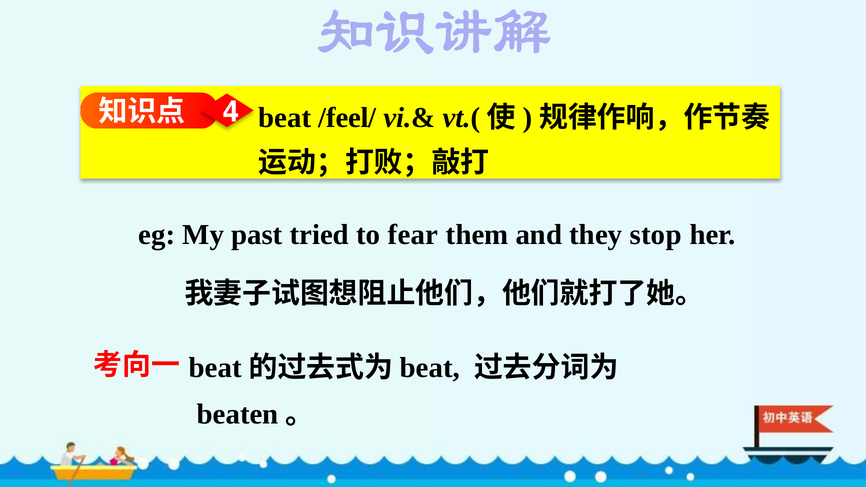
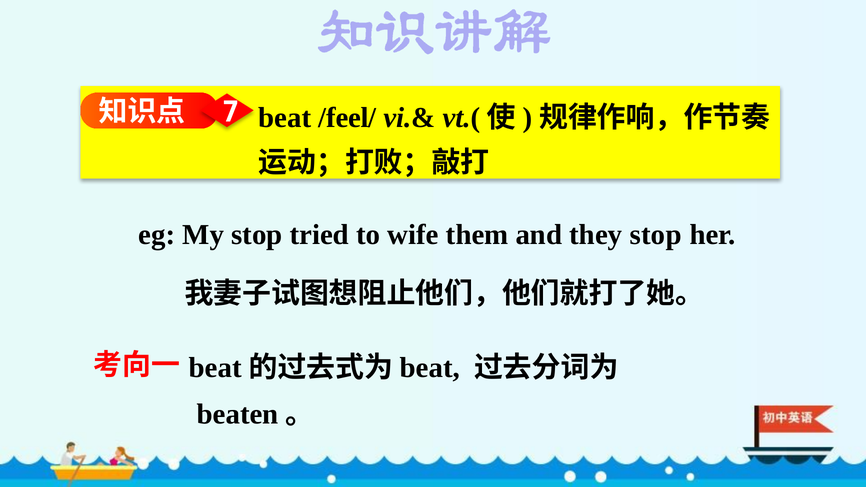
4: 4 -> 7
My past: past -> stop
fear: fear -> wife
